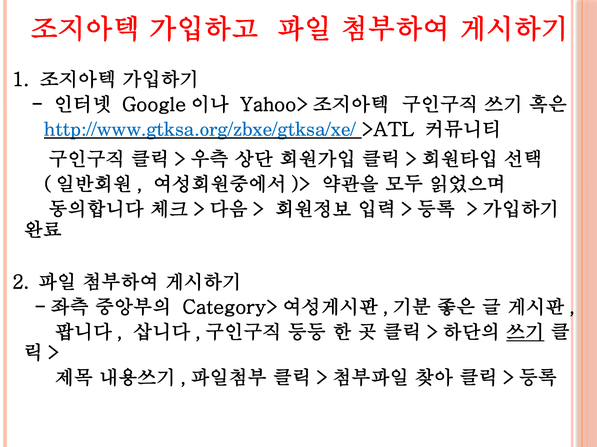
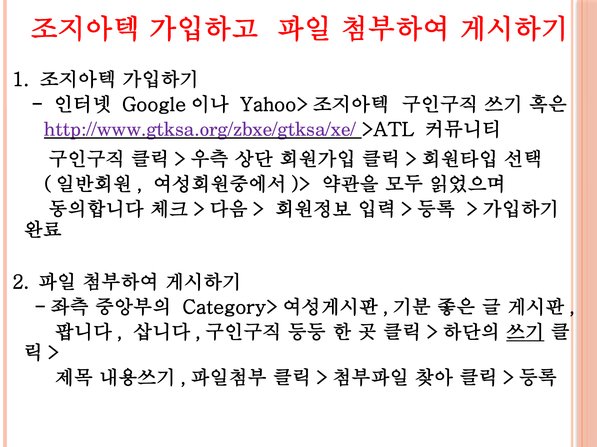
http://www.gtksa.org/zbxe/gtksa/xe/ colour: blue -> purple
